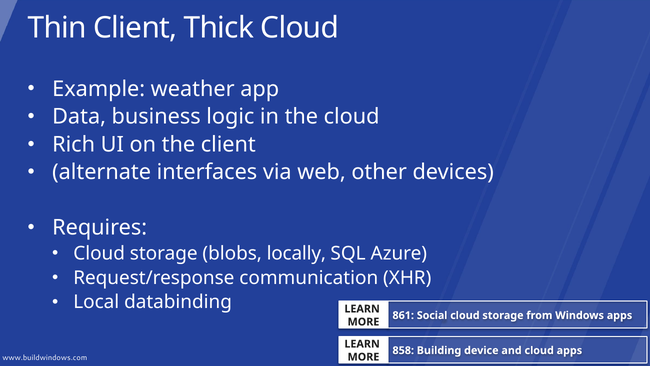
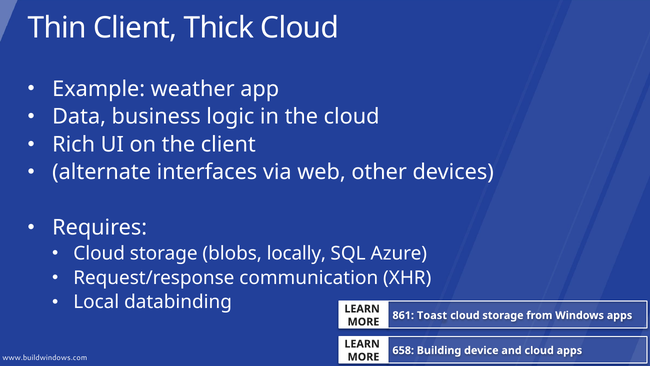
Social: Social -> Toast
858: 858 -> 658
